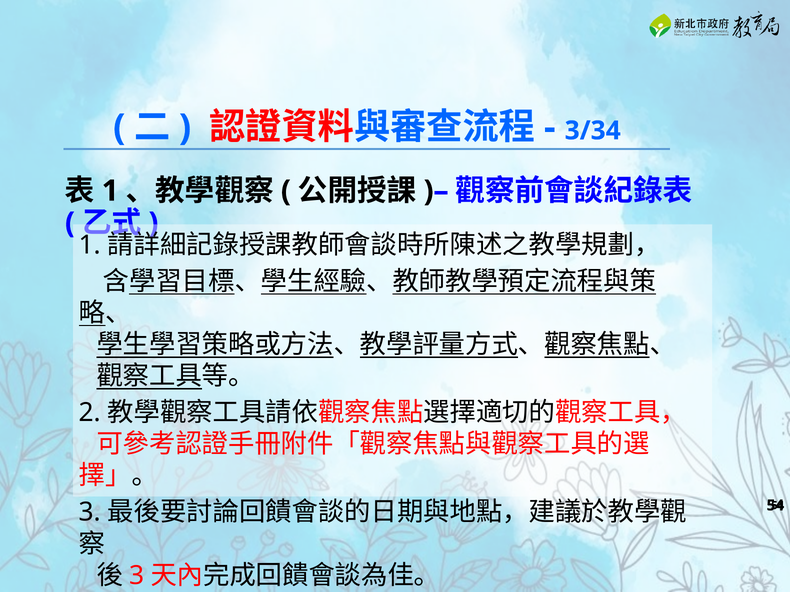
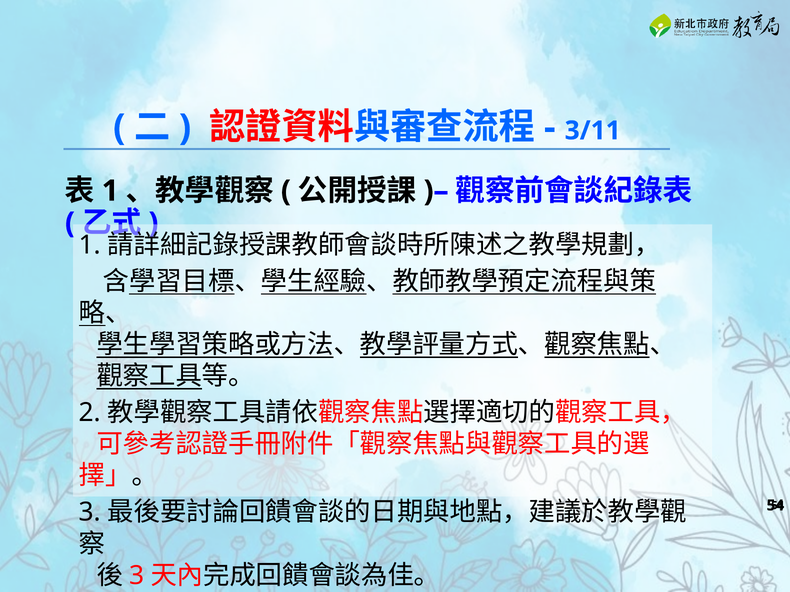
3/34: 3/34 -> 3/11
